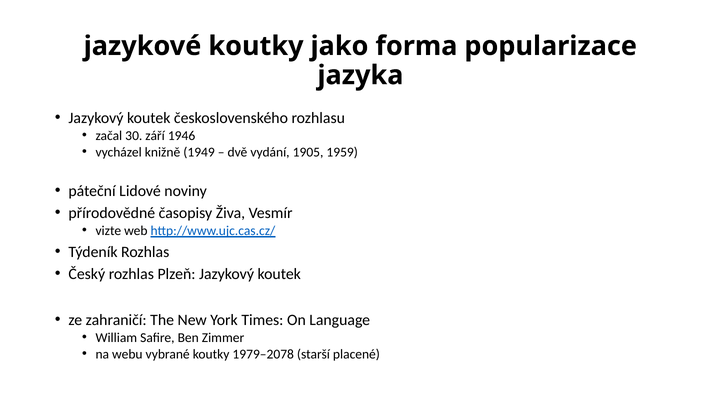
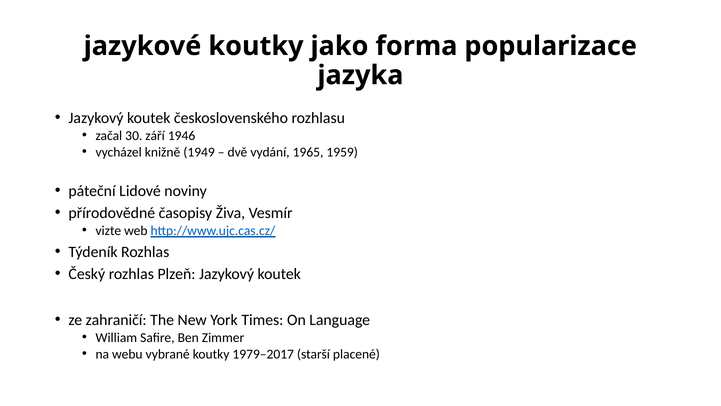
1905: 1905 -> 1965
1979–2078: 1979–2078 -> 1979–2017
